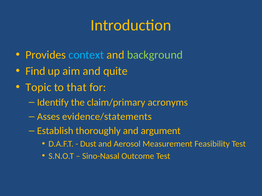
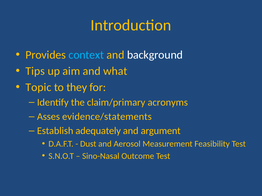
background colour: light green -> white
Find: Find -> Tips
quite: quite -> what
that: that -> they
thoroughly: thoroughly -> adequately
